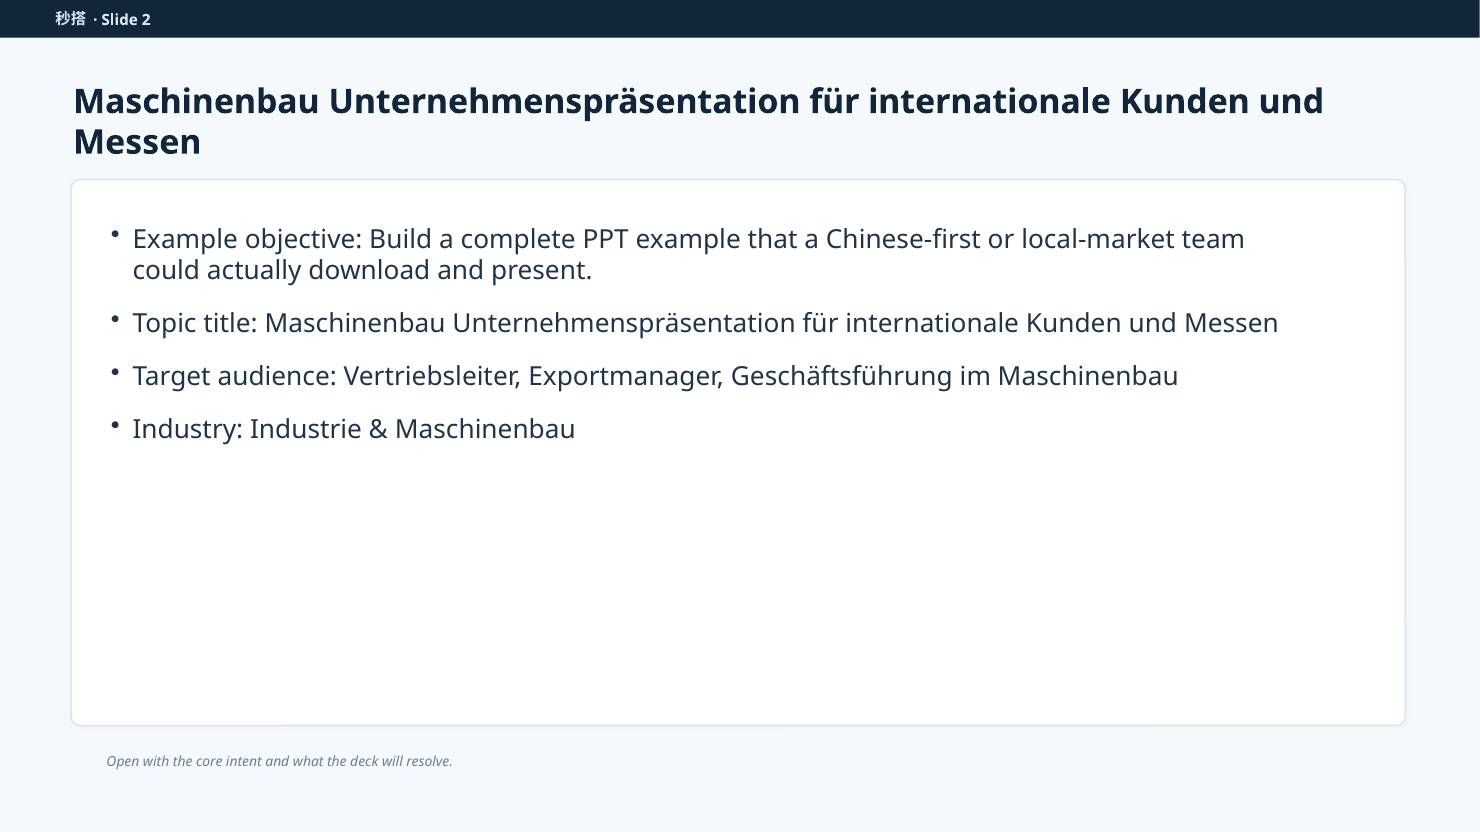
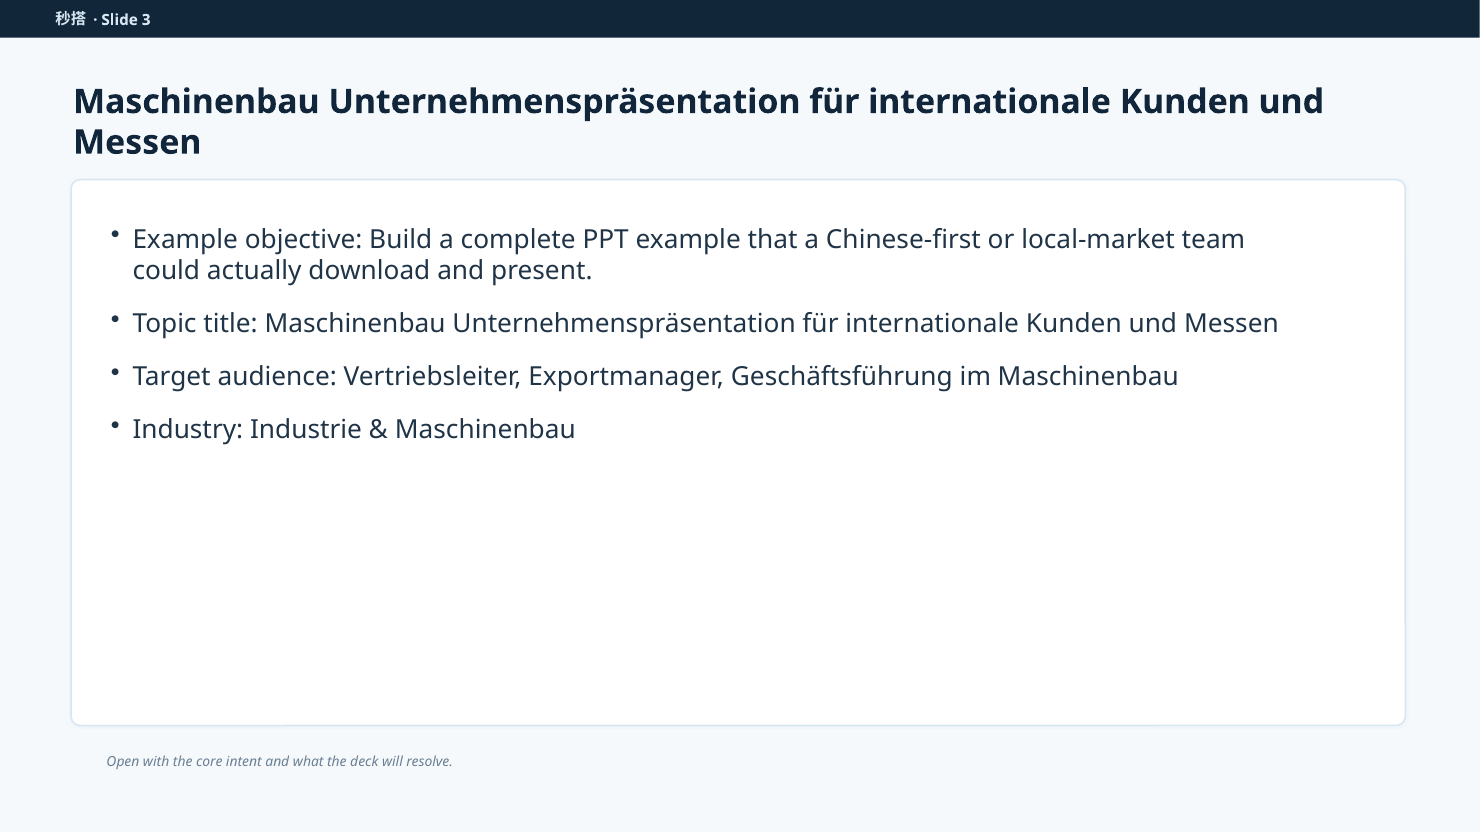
2: 2 -> 3
